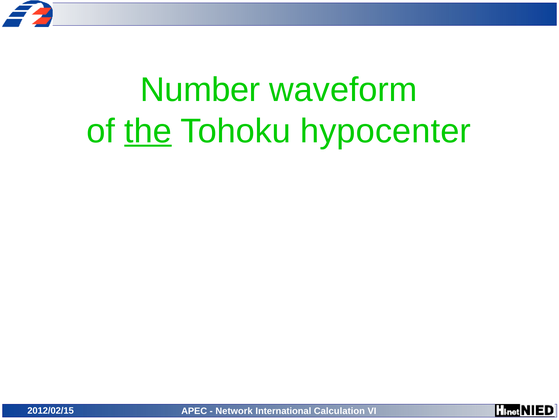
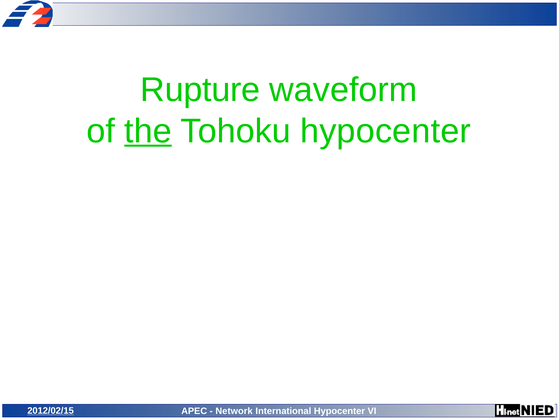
Number: Number -> Rupture
2012/02/15 underline: none -> present
International Calculation: Calculation -> Hypocenter
